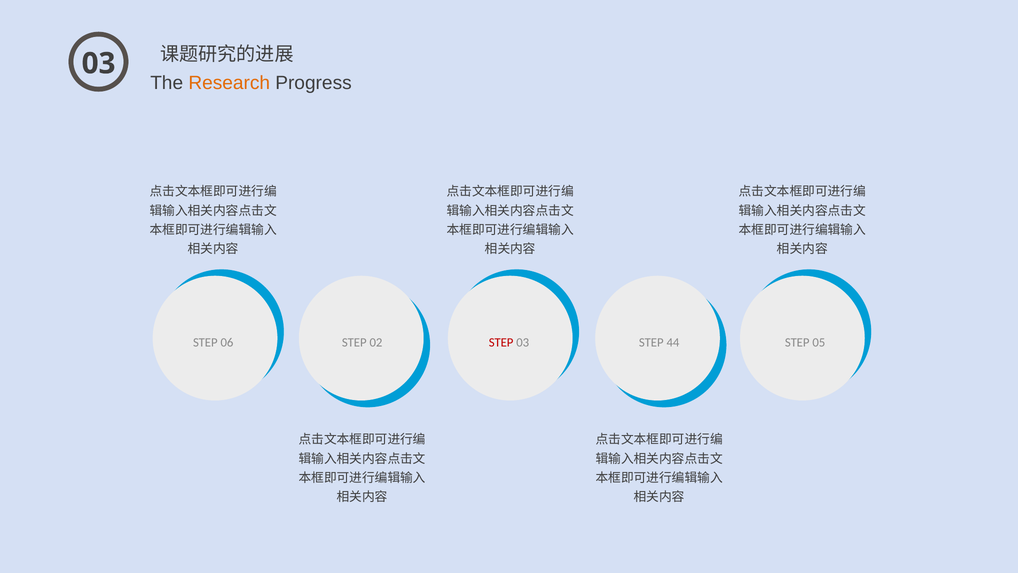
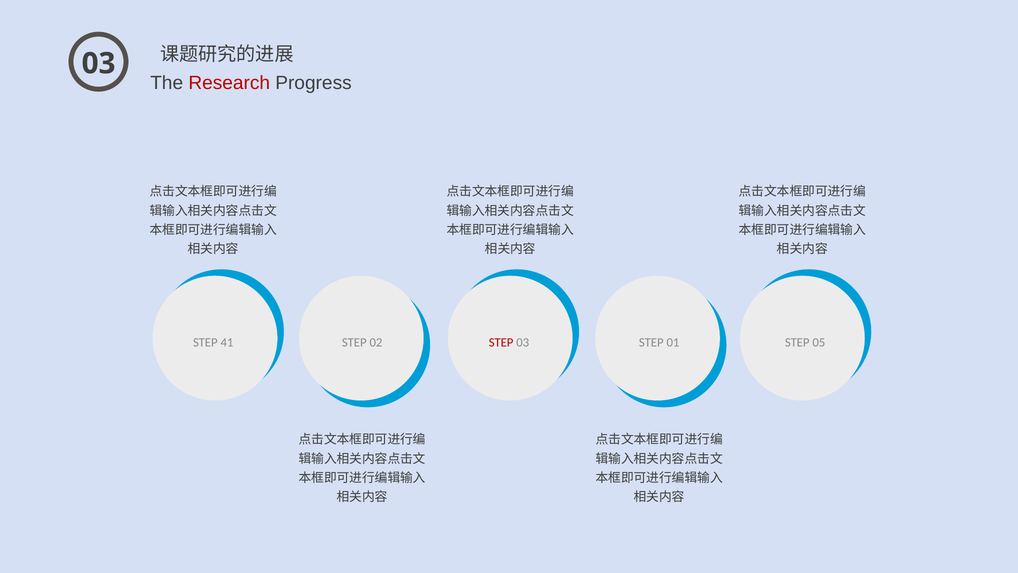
Research colour: orange -> red
06: 06 -> 41
44: 44 -> 01
